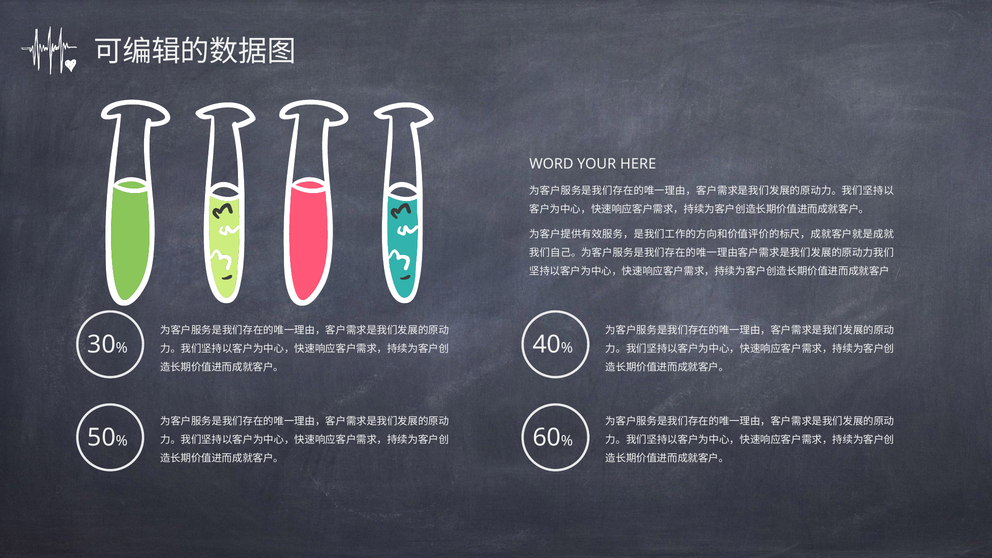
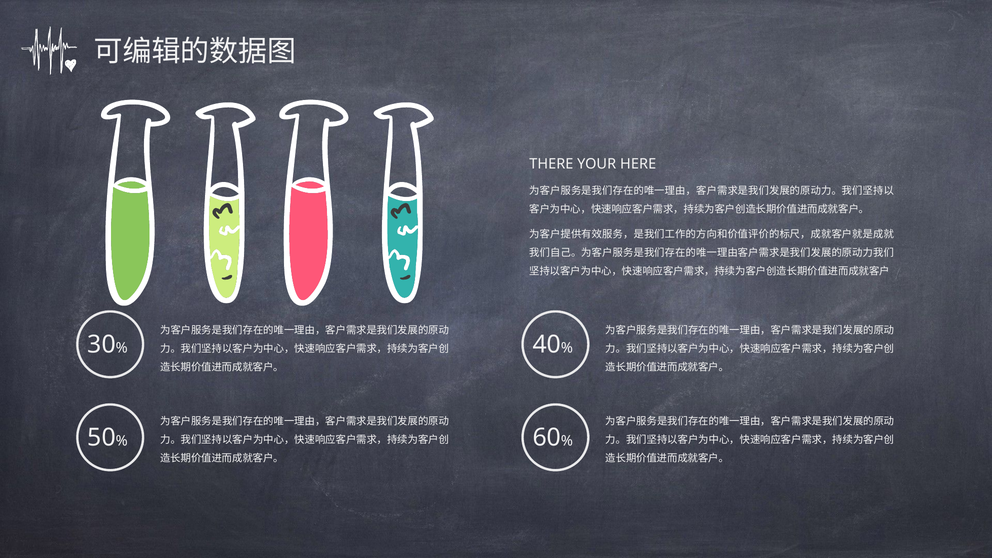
WORD: WORD -> THERE
